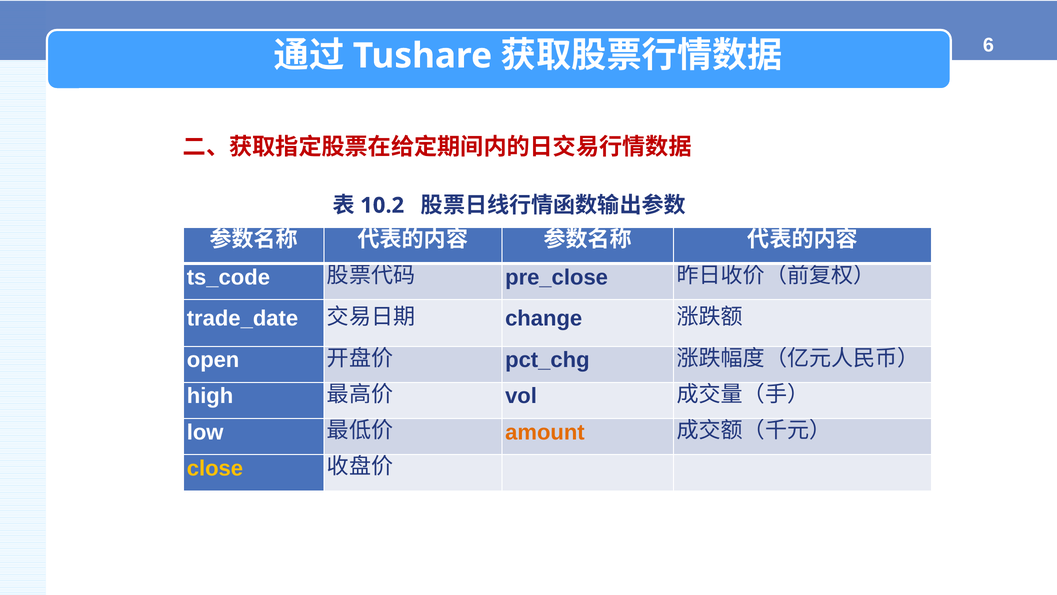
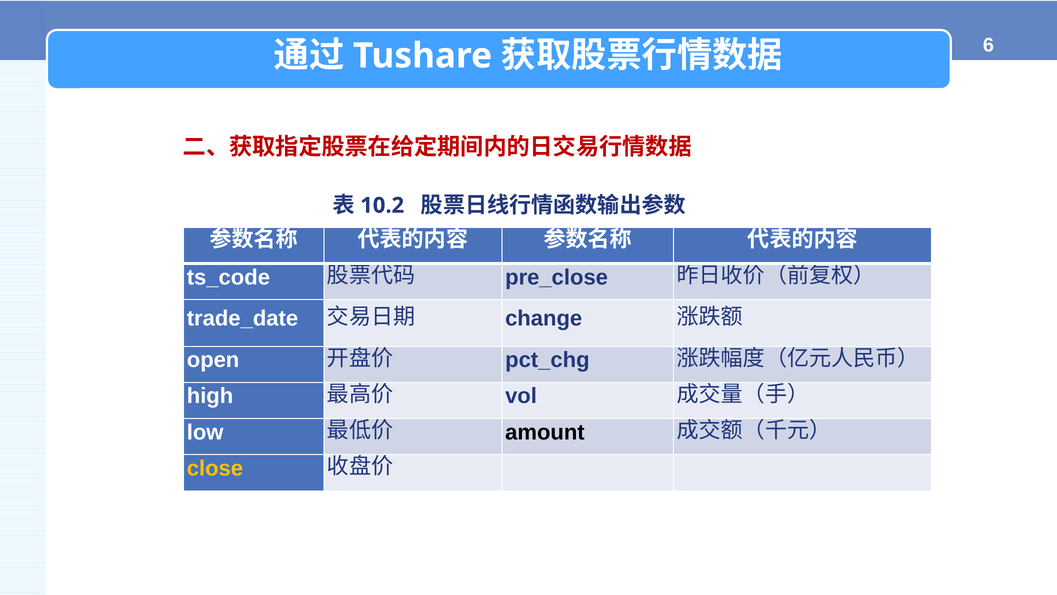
amount colour: orange -> black
